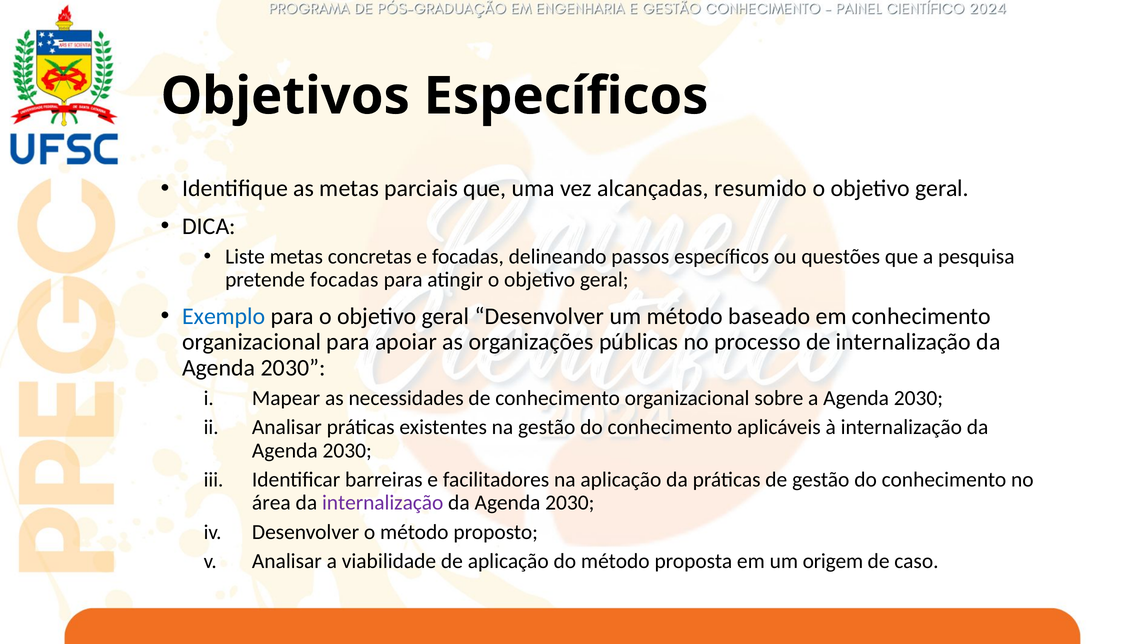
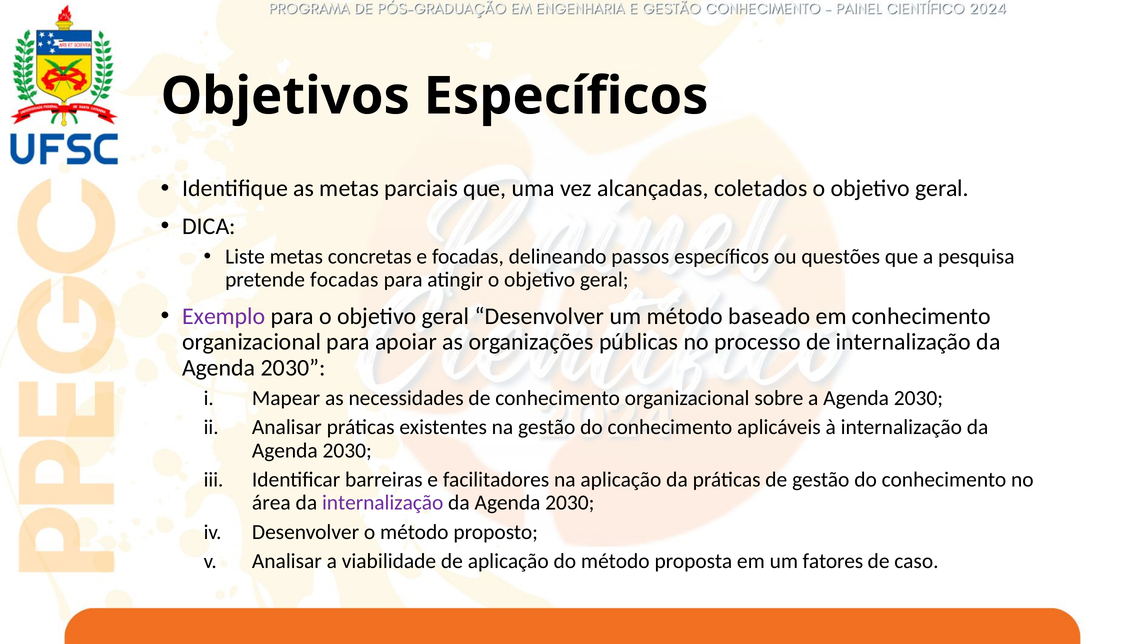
resumido: resumido -> coletados
Exemplo colour: blue -> purple
origem: origem -> fatores
